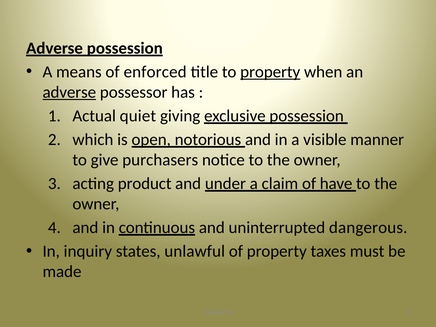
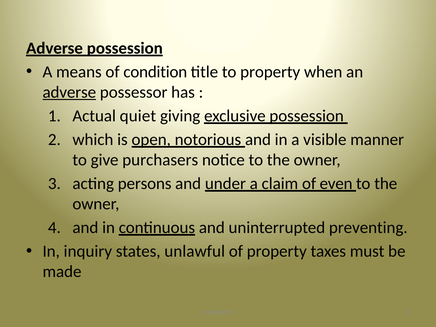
enforced: enforced -> condition
property at (270, 72) underline: present -> none
product: product -> persons
have: have -> even
dangerous: dangerous -> preventing
